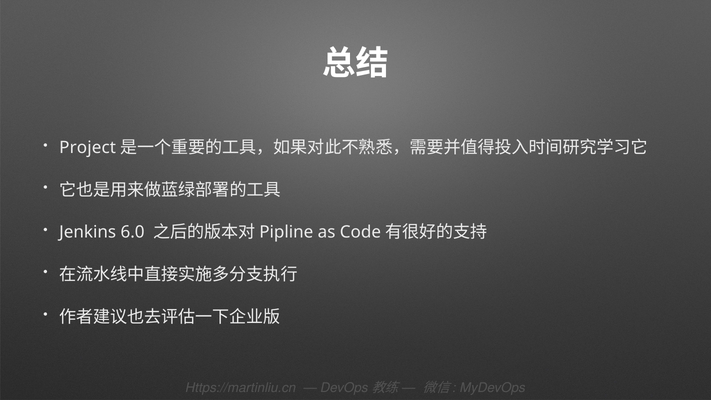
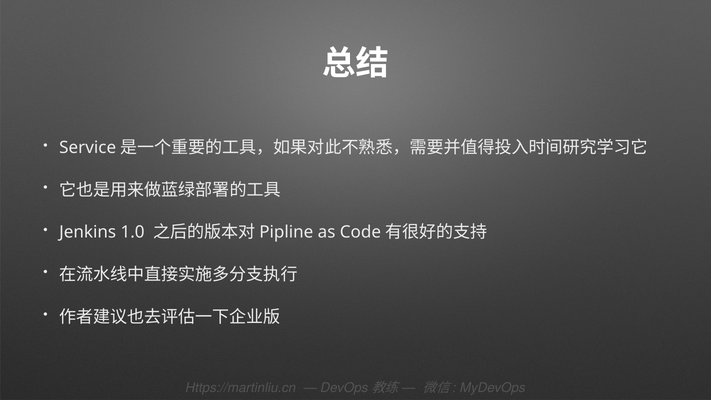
Project: Project -> Service
6.0: 6.0 -> 1.0
